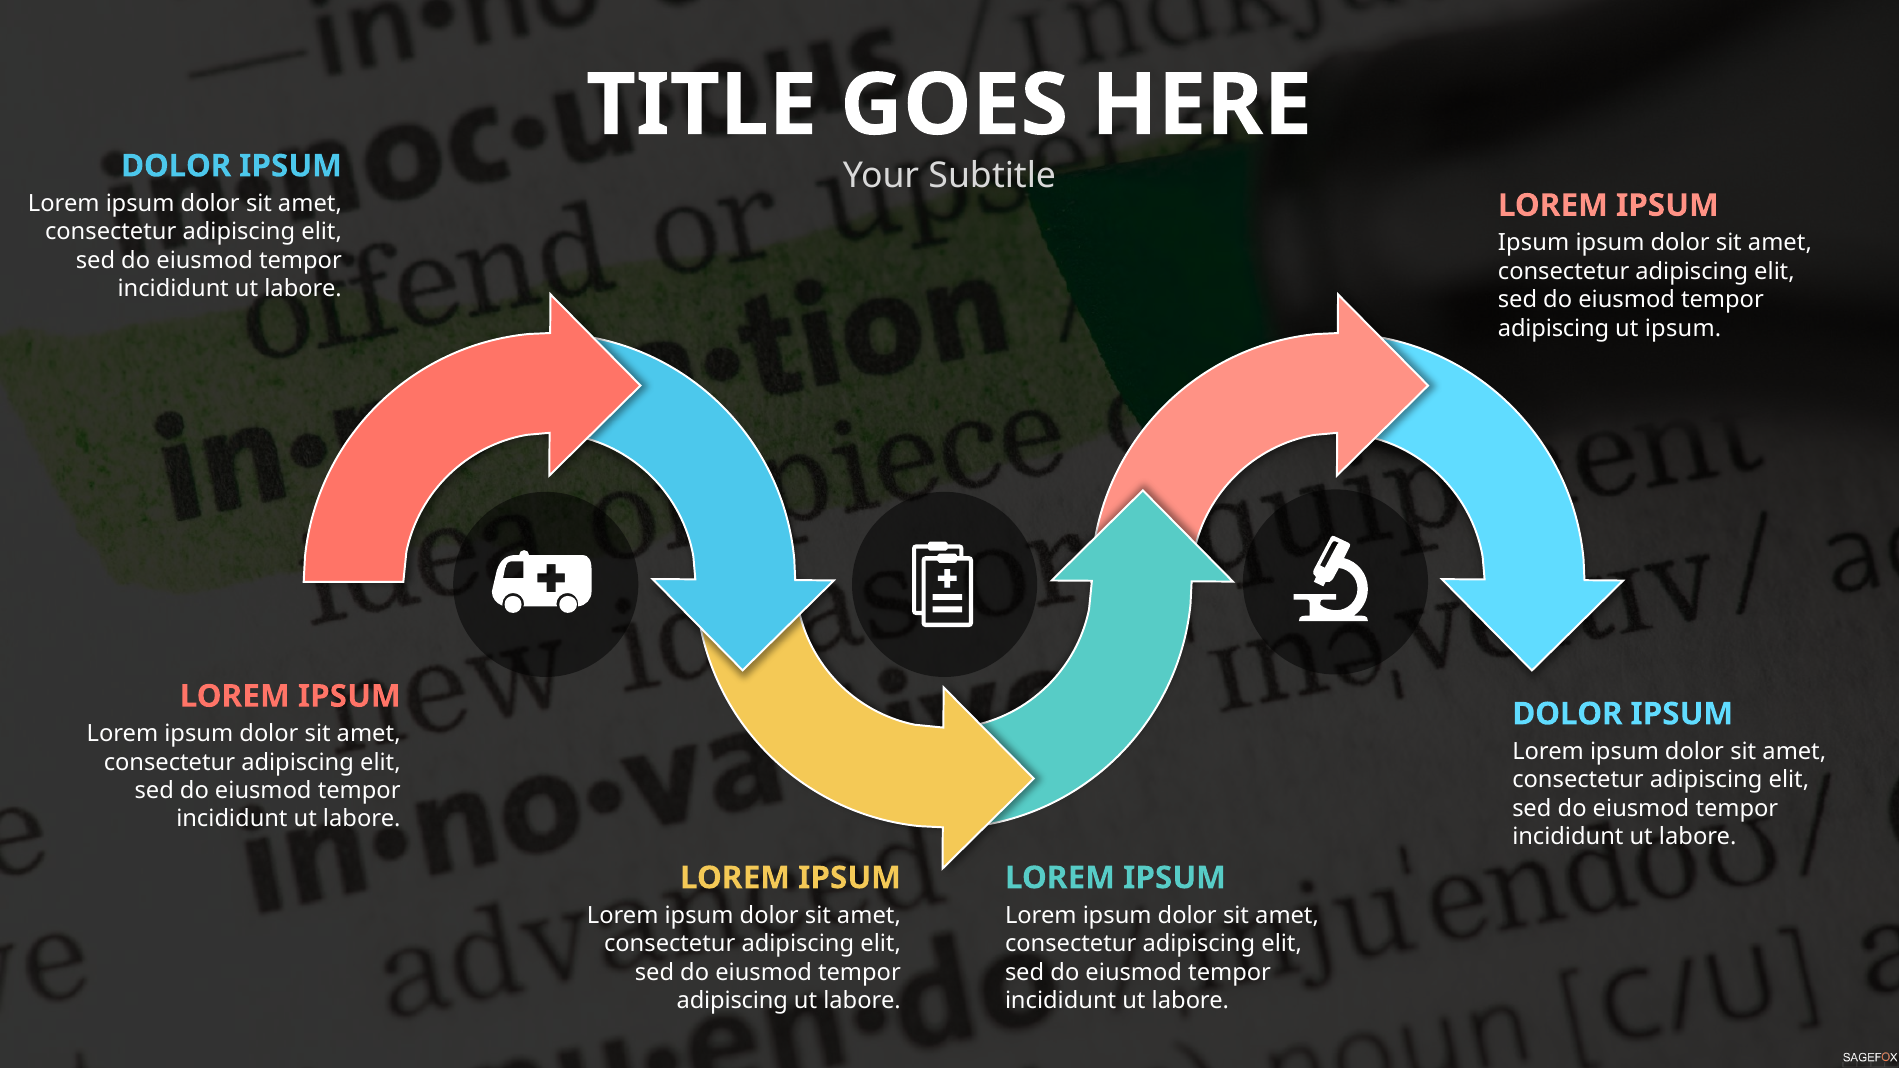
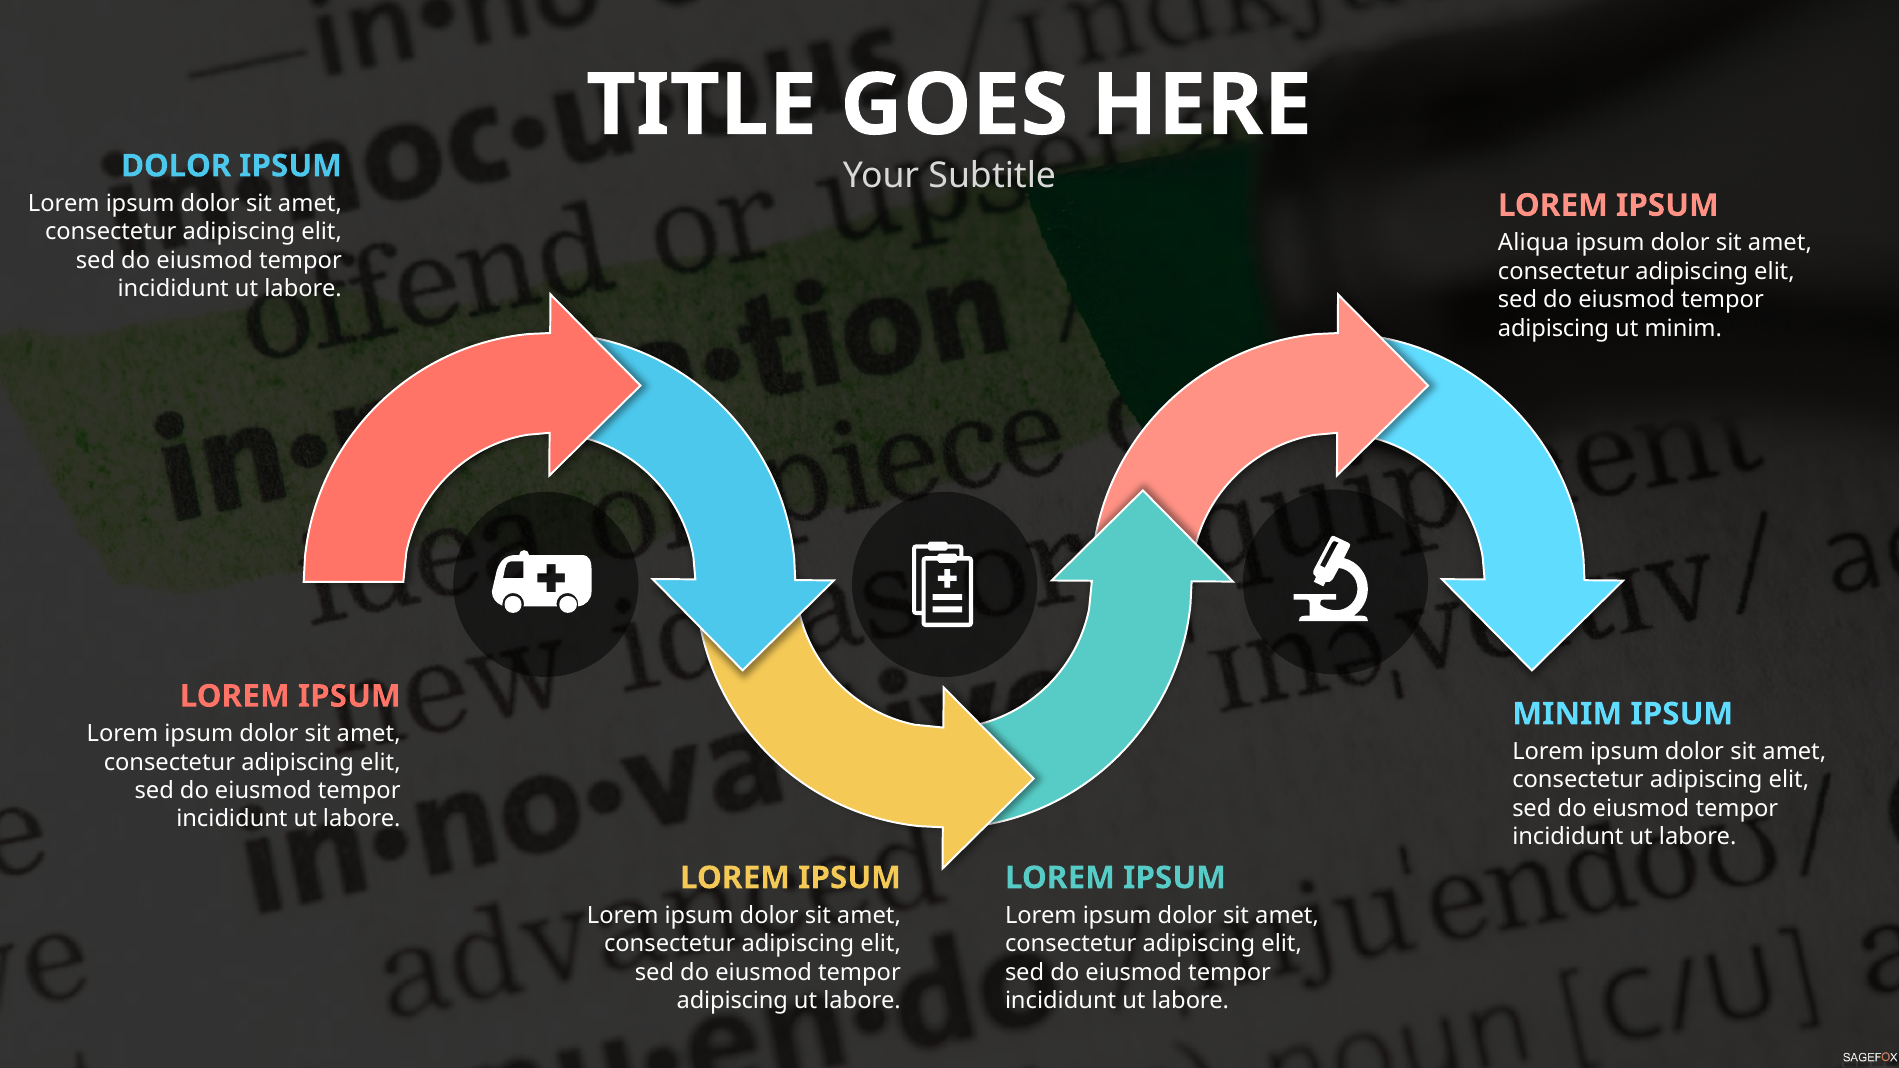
Ipsum at (1534, 243): Ipsum -> Aliqua
ut ipsum: ipsum -> minim
DOLOR at (1567, 714): DOLOR -> MINIM
